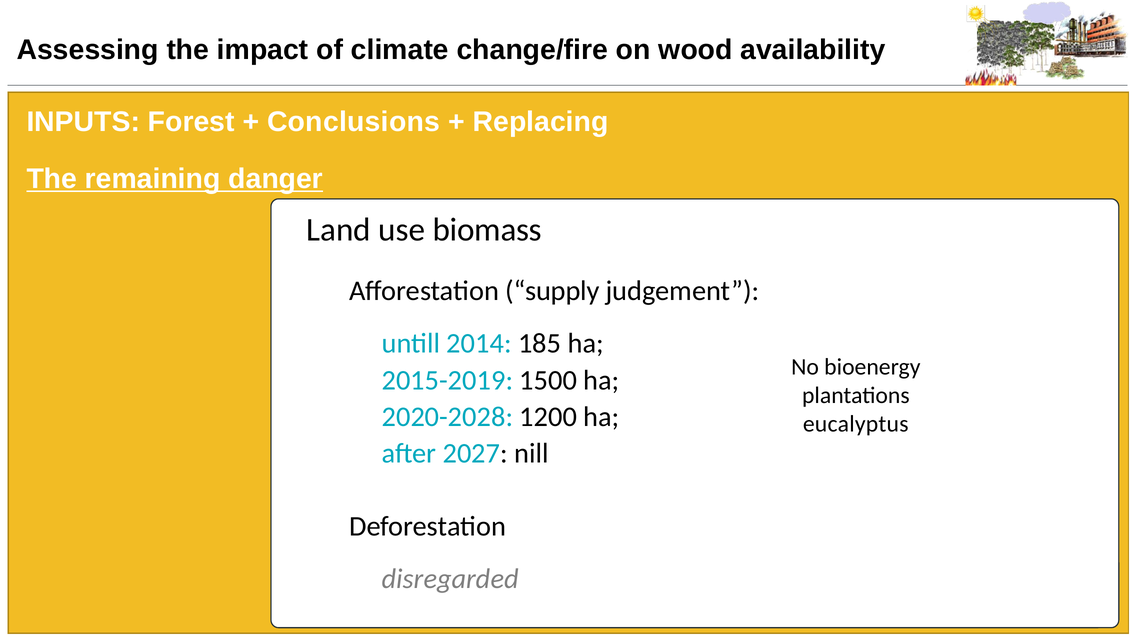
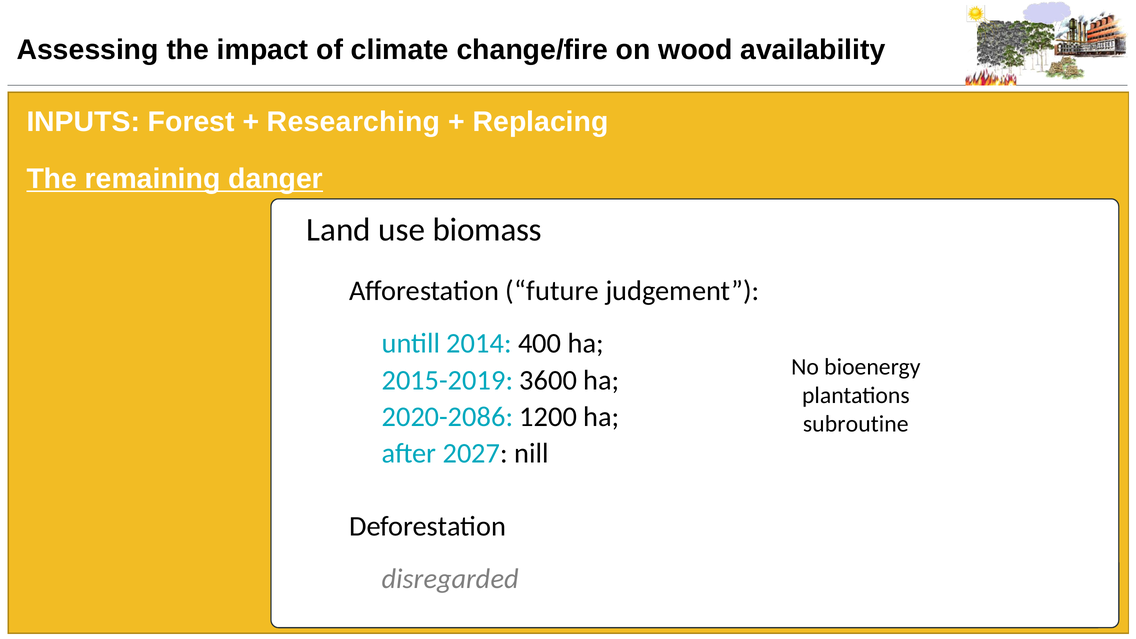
Conclusions: Conclusions -> Researching
supply: supply -> future
185: 185 -> 400
1500: 1500 -> 3600
2020-2028: 2020-2028 -> 2020-2086
eucalyptus: eucalyptus -> subroutine
